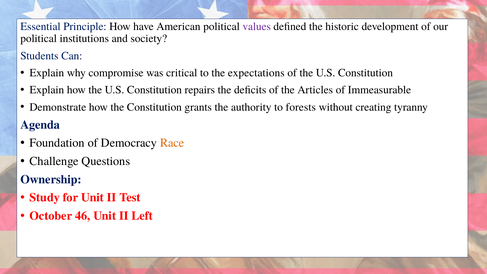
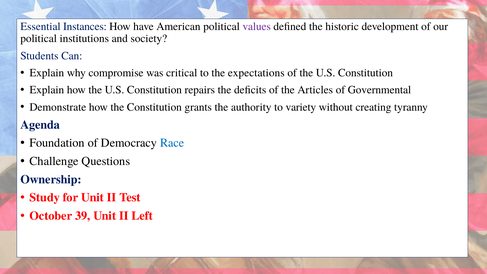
Principle: Principle -> Instances
Immeasurable: Immeasurable -> Governmental
forests: forests -> variety
Race colour: orange -> blue
46: 46 -> 39
